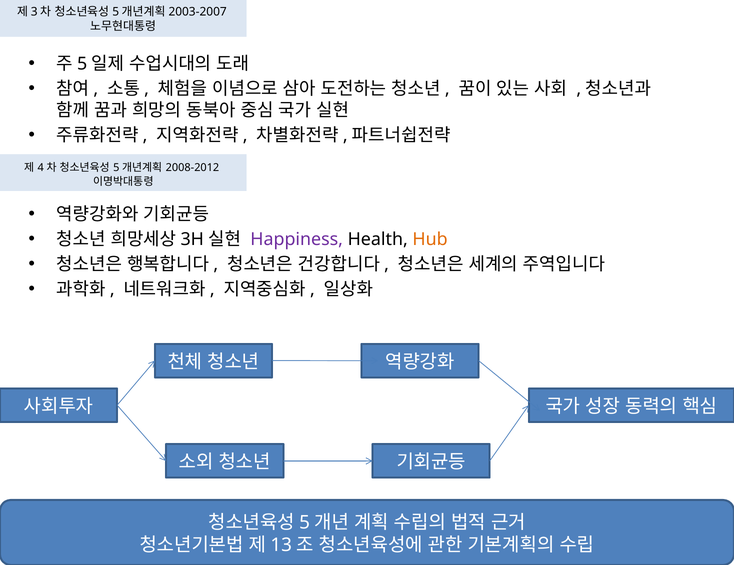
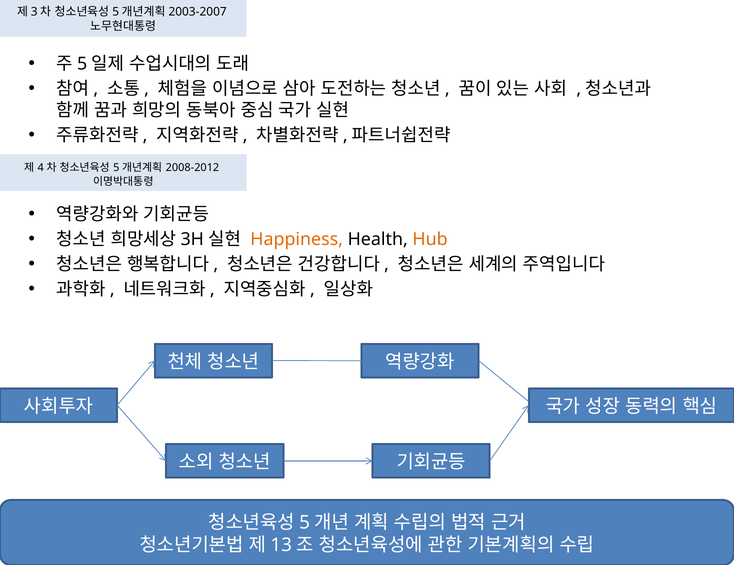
Happiness colour: purple -> orange
